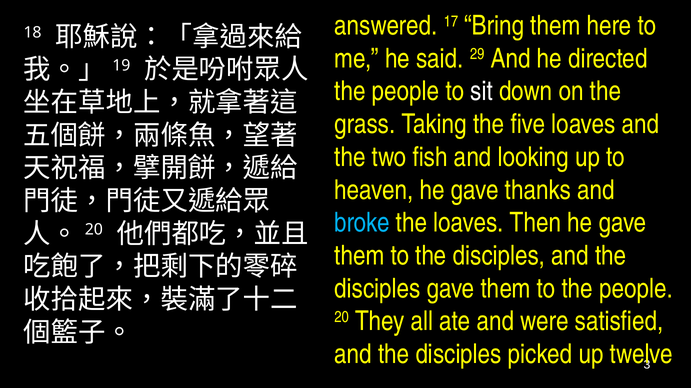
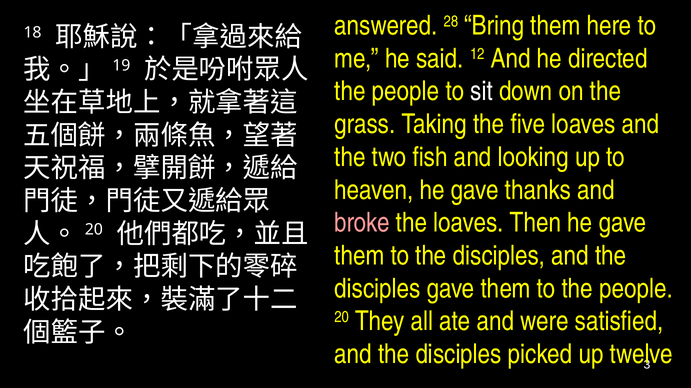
17: 17 -> 28
29: 29 -> 12
broke colour: light blue -> pink
